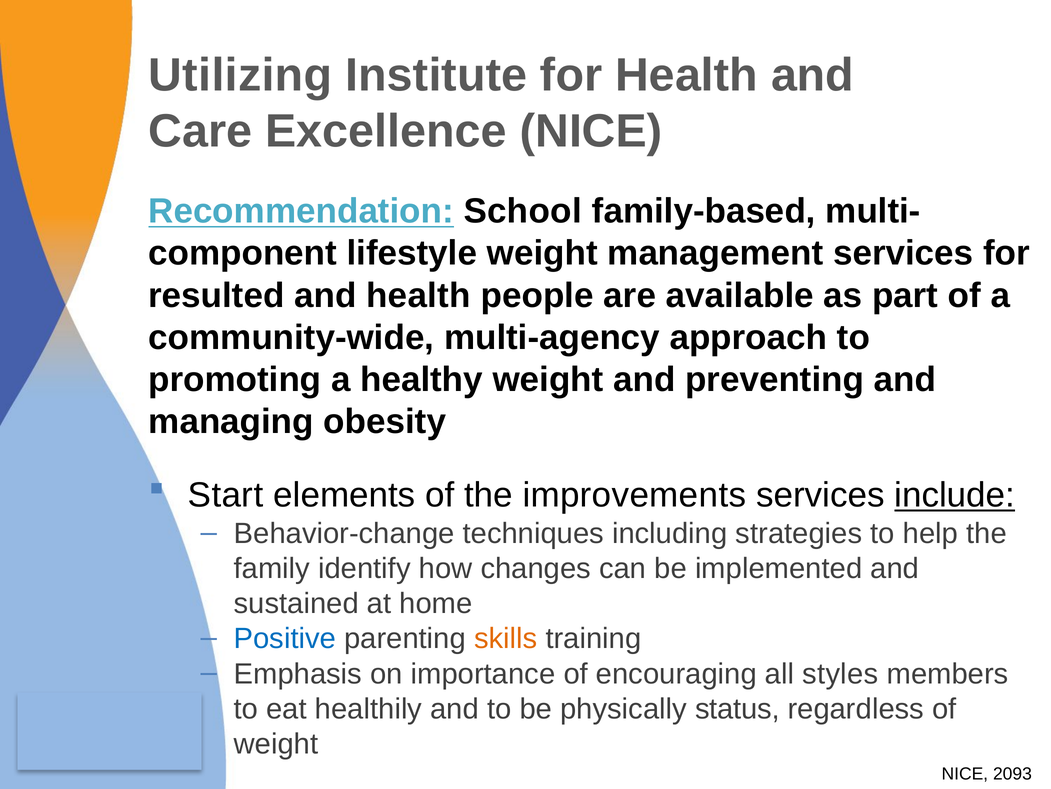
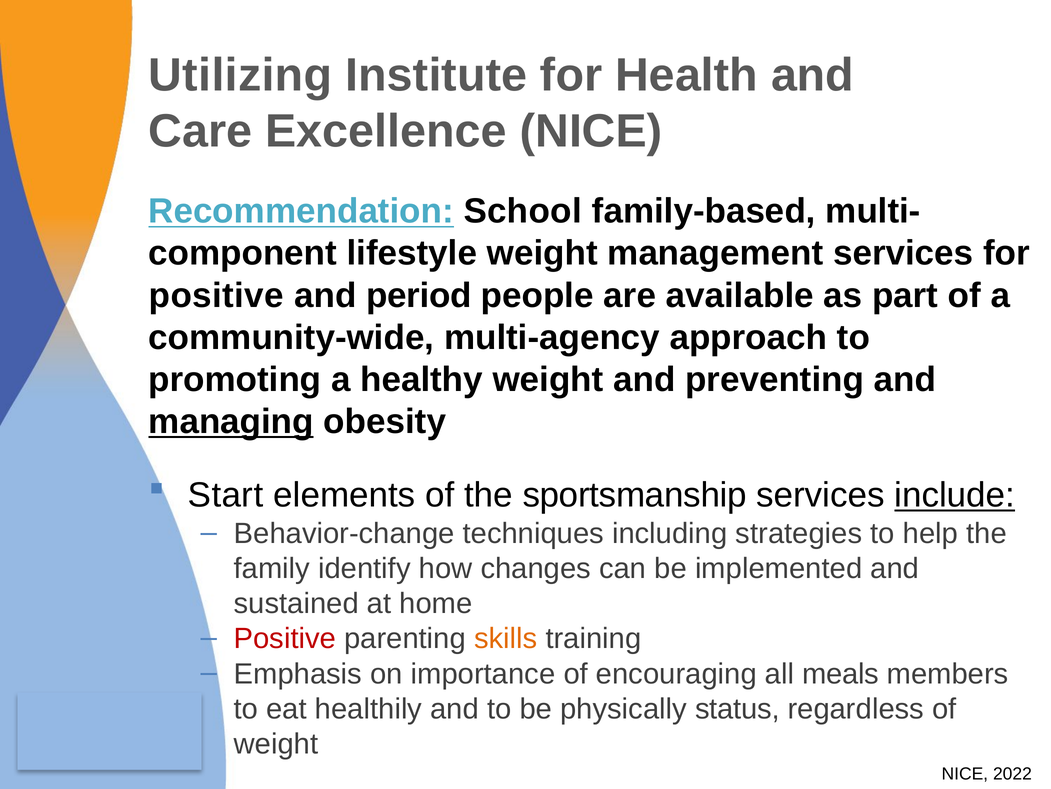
resulted at (216, 295): resulted -> positive
and health: health -> period
managing underline: none -> present
improvements: improvements -> sportsmanship
Positive at (285, 638) colour: blue -> red
styles: styles -> meals
2093: 2093 -> 2022
